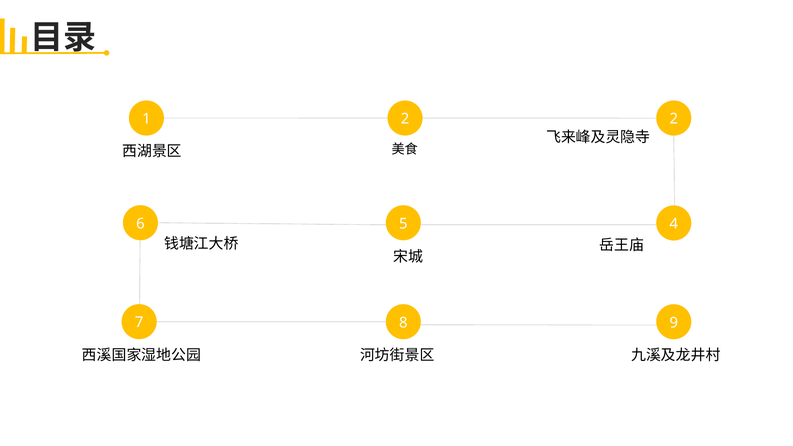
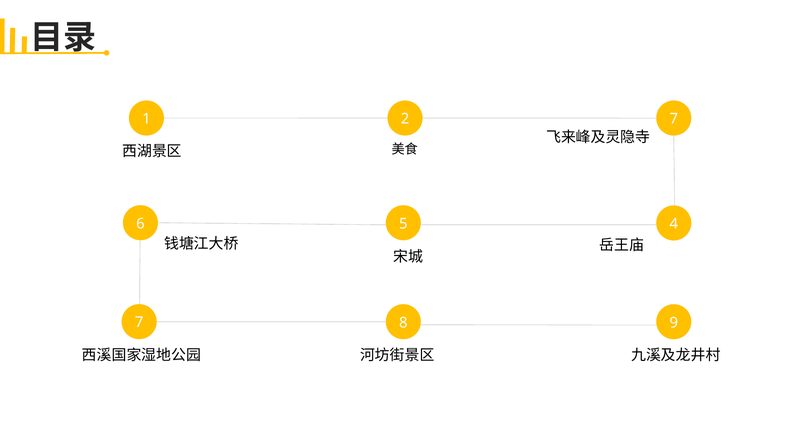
2 2: 2 -> 7
